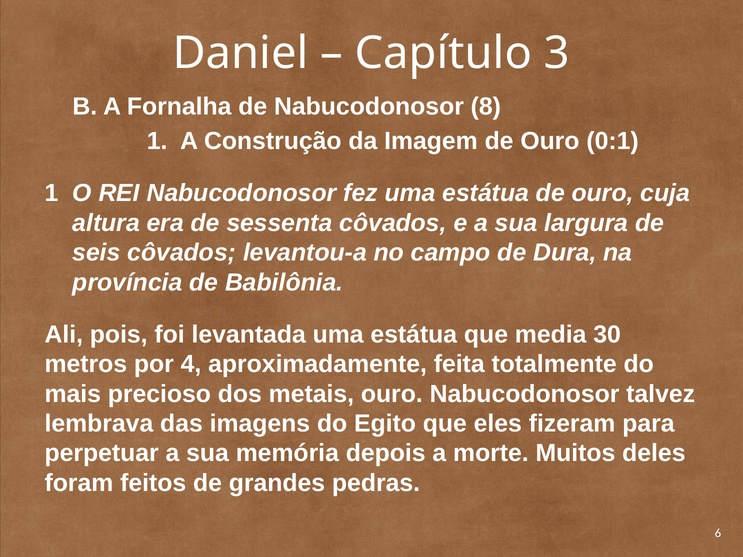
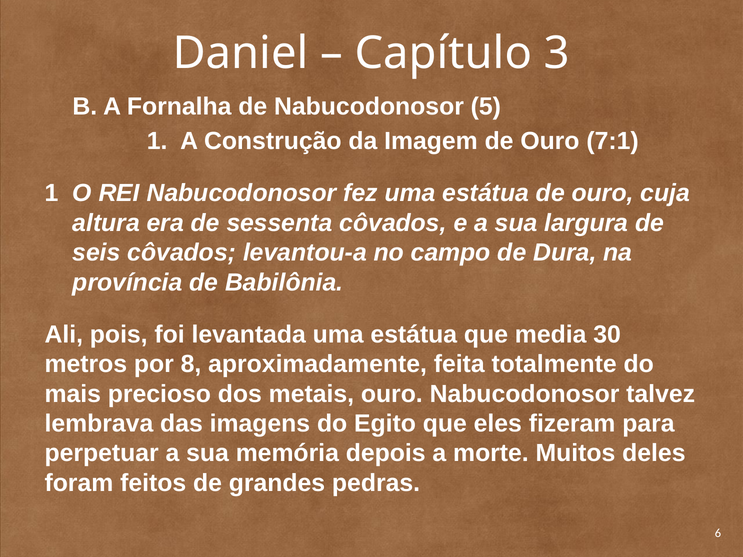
8: 8 -> 5
0:1: 0:1 -> 7:1
4: 4 -> 8
